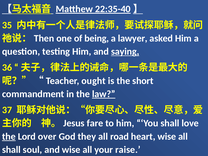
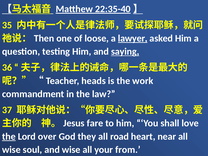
being: being -> loose
lawyer underline: none -> present
ought: ought -> heads
short: short -> work
law underline: present -> none
heart wise: wise -> near
shall at (11, 150): shall -> wise
raise: raise -> from
